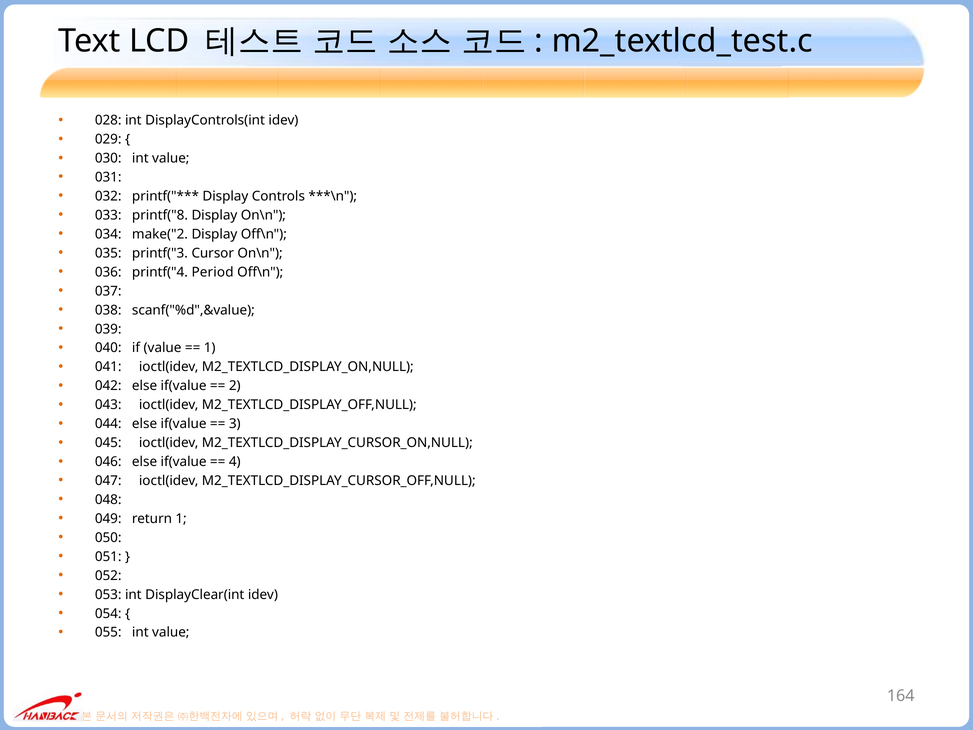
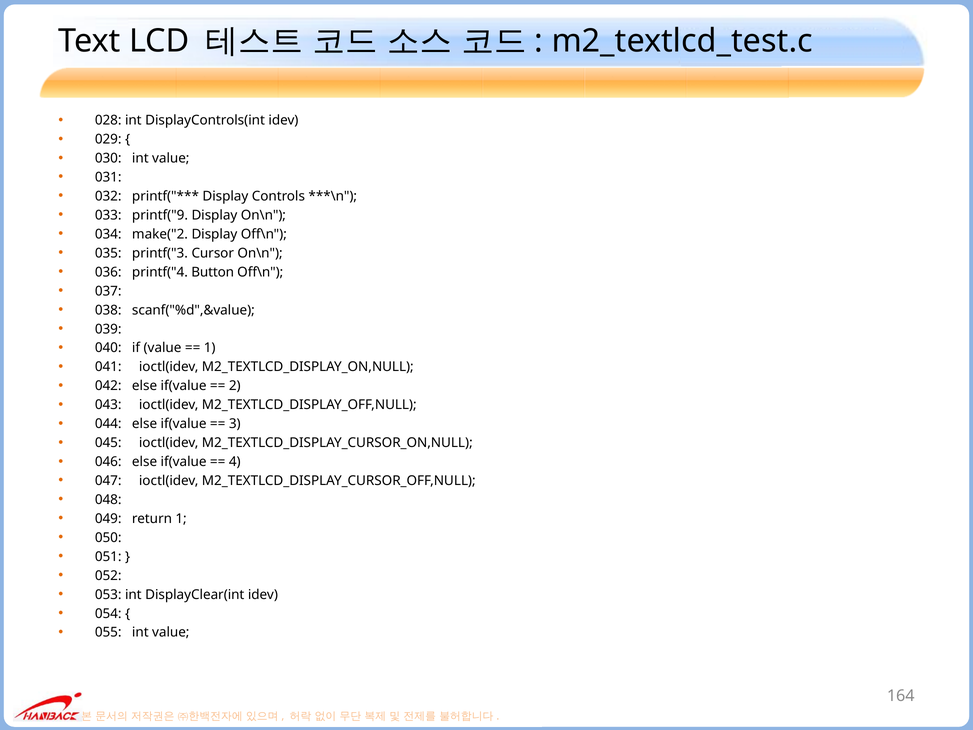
printf("8: printf("8 -> printf("9
Period: Period -> Button
